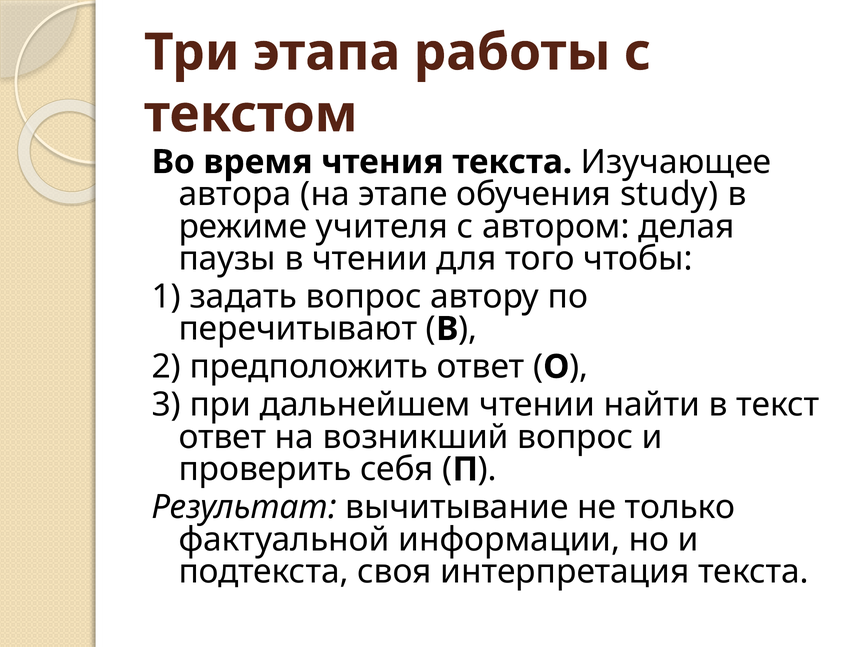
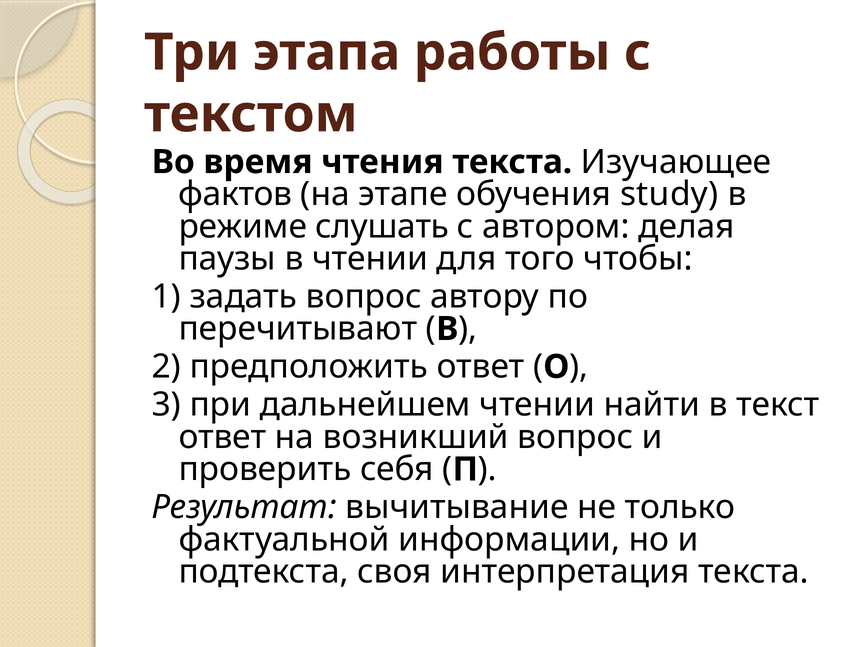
автора: автора -> фактов
учителя: учителя -> слушать
